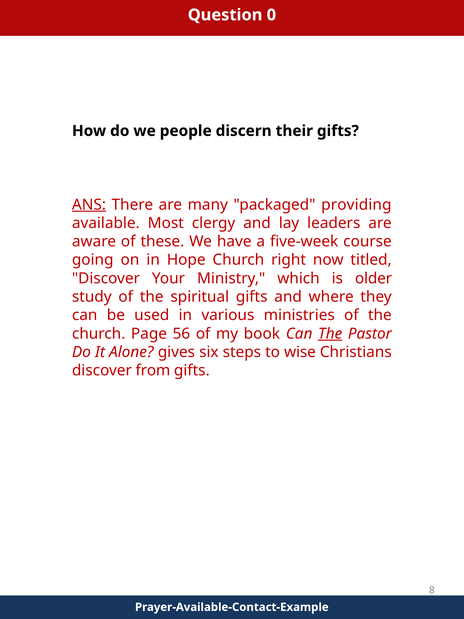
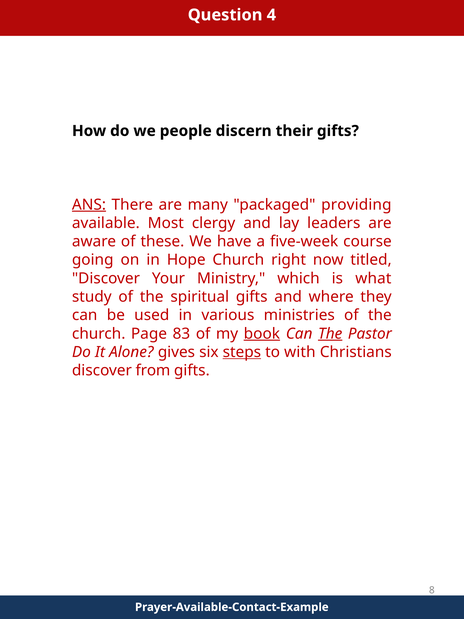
0: 0 -> 4
older: older -> what
56: 56 -> 83
book underline: none -> present
steps underline: none -> present
wise: wise -> with
